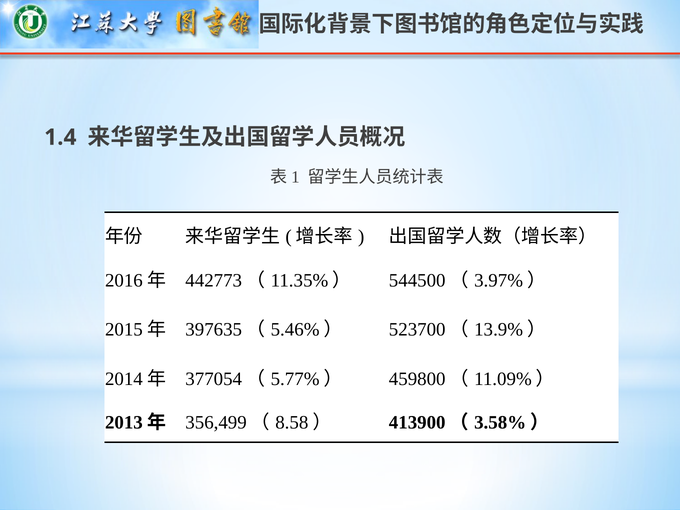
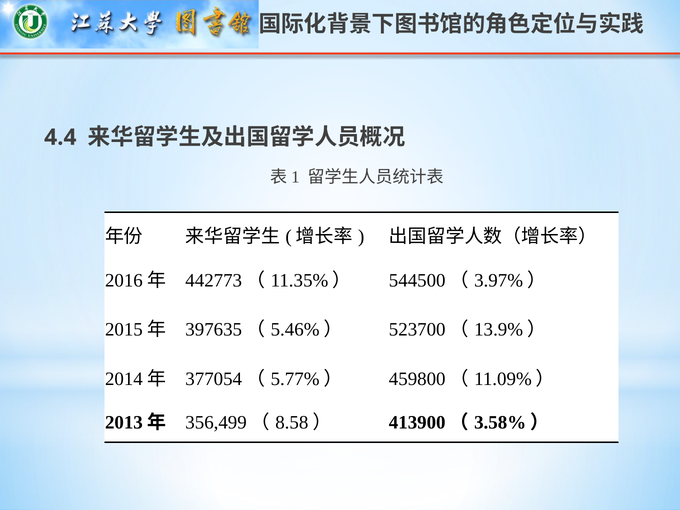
1.4: 1.4 -> 4.4
